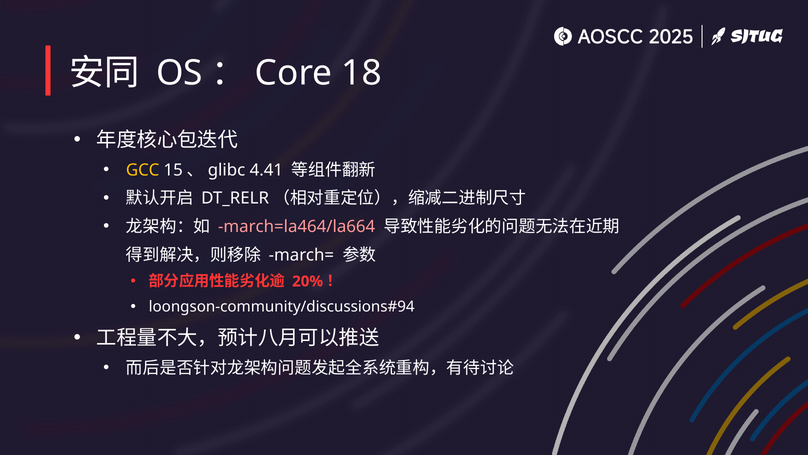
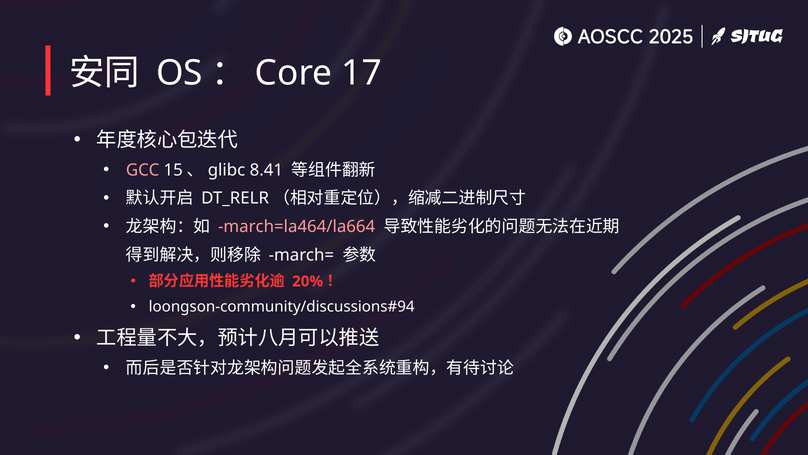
18: 18 -> 17
GCC colour: yellow -> pink
4.41: 4.41 -> 8.41
